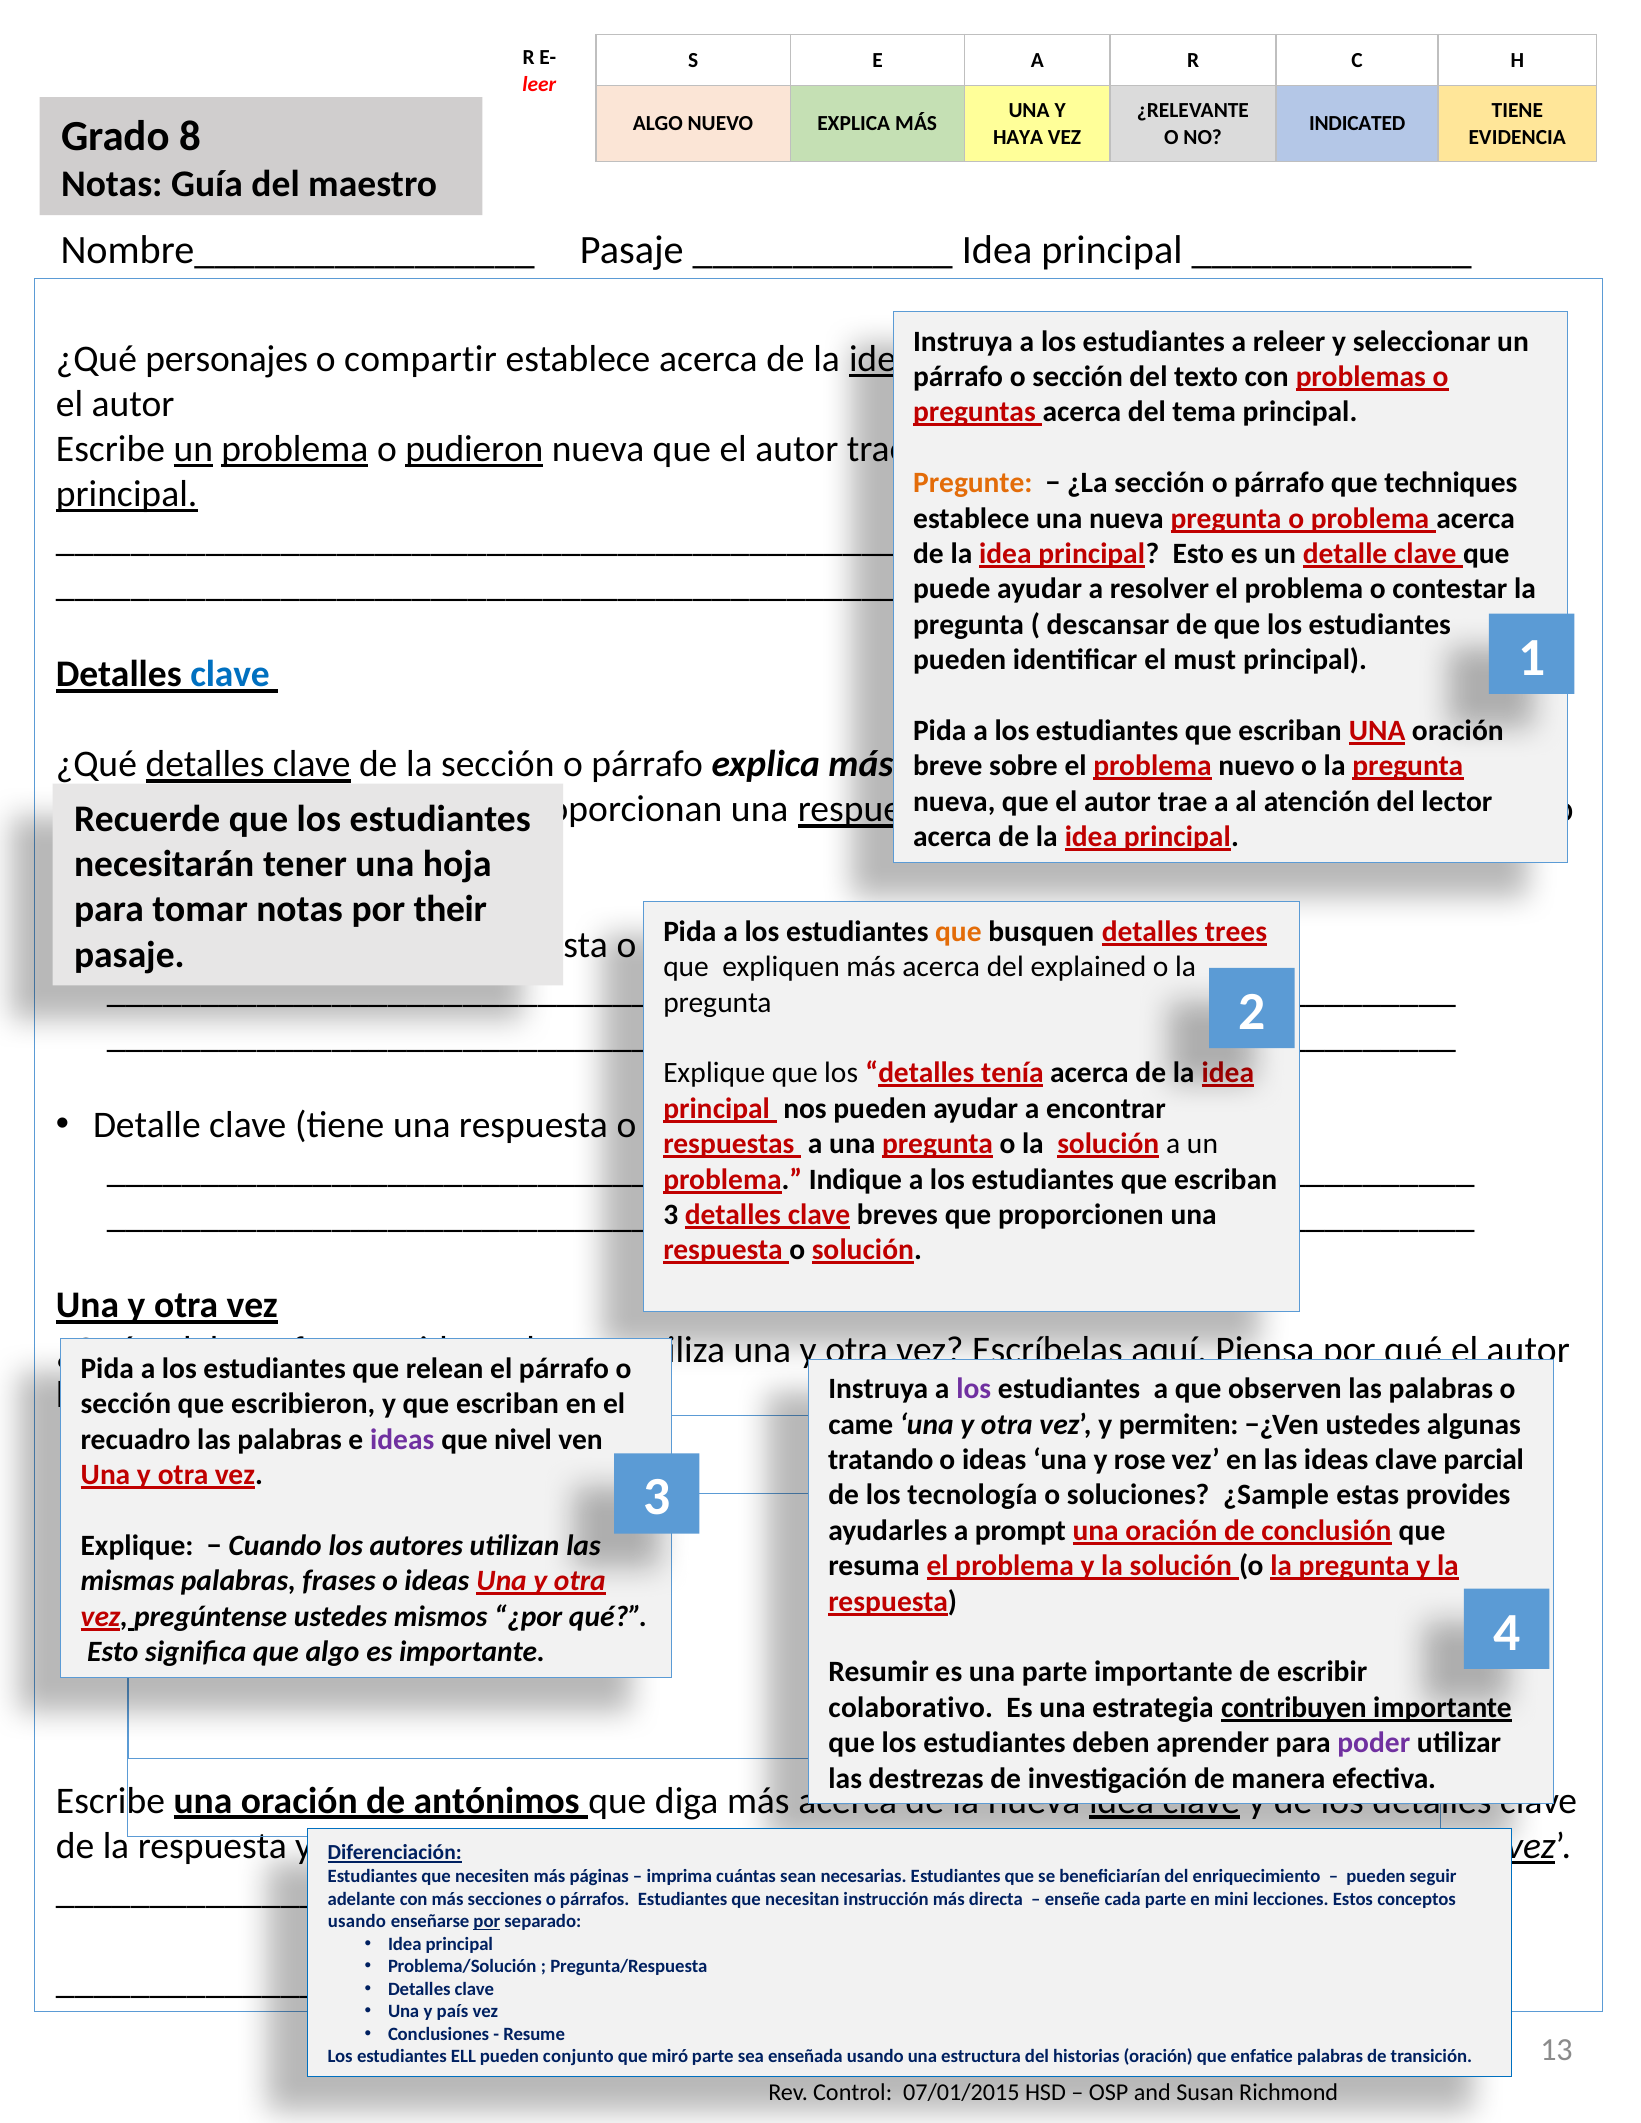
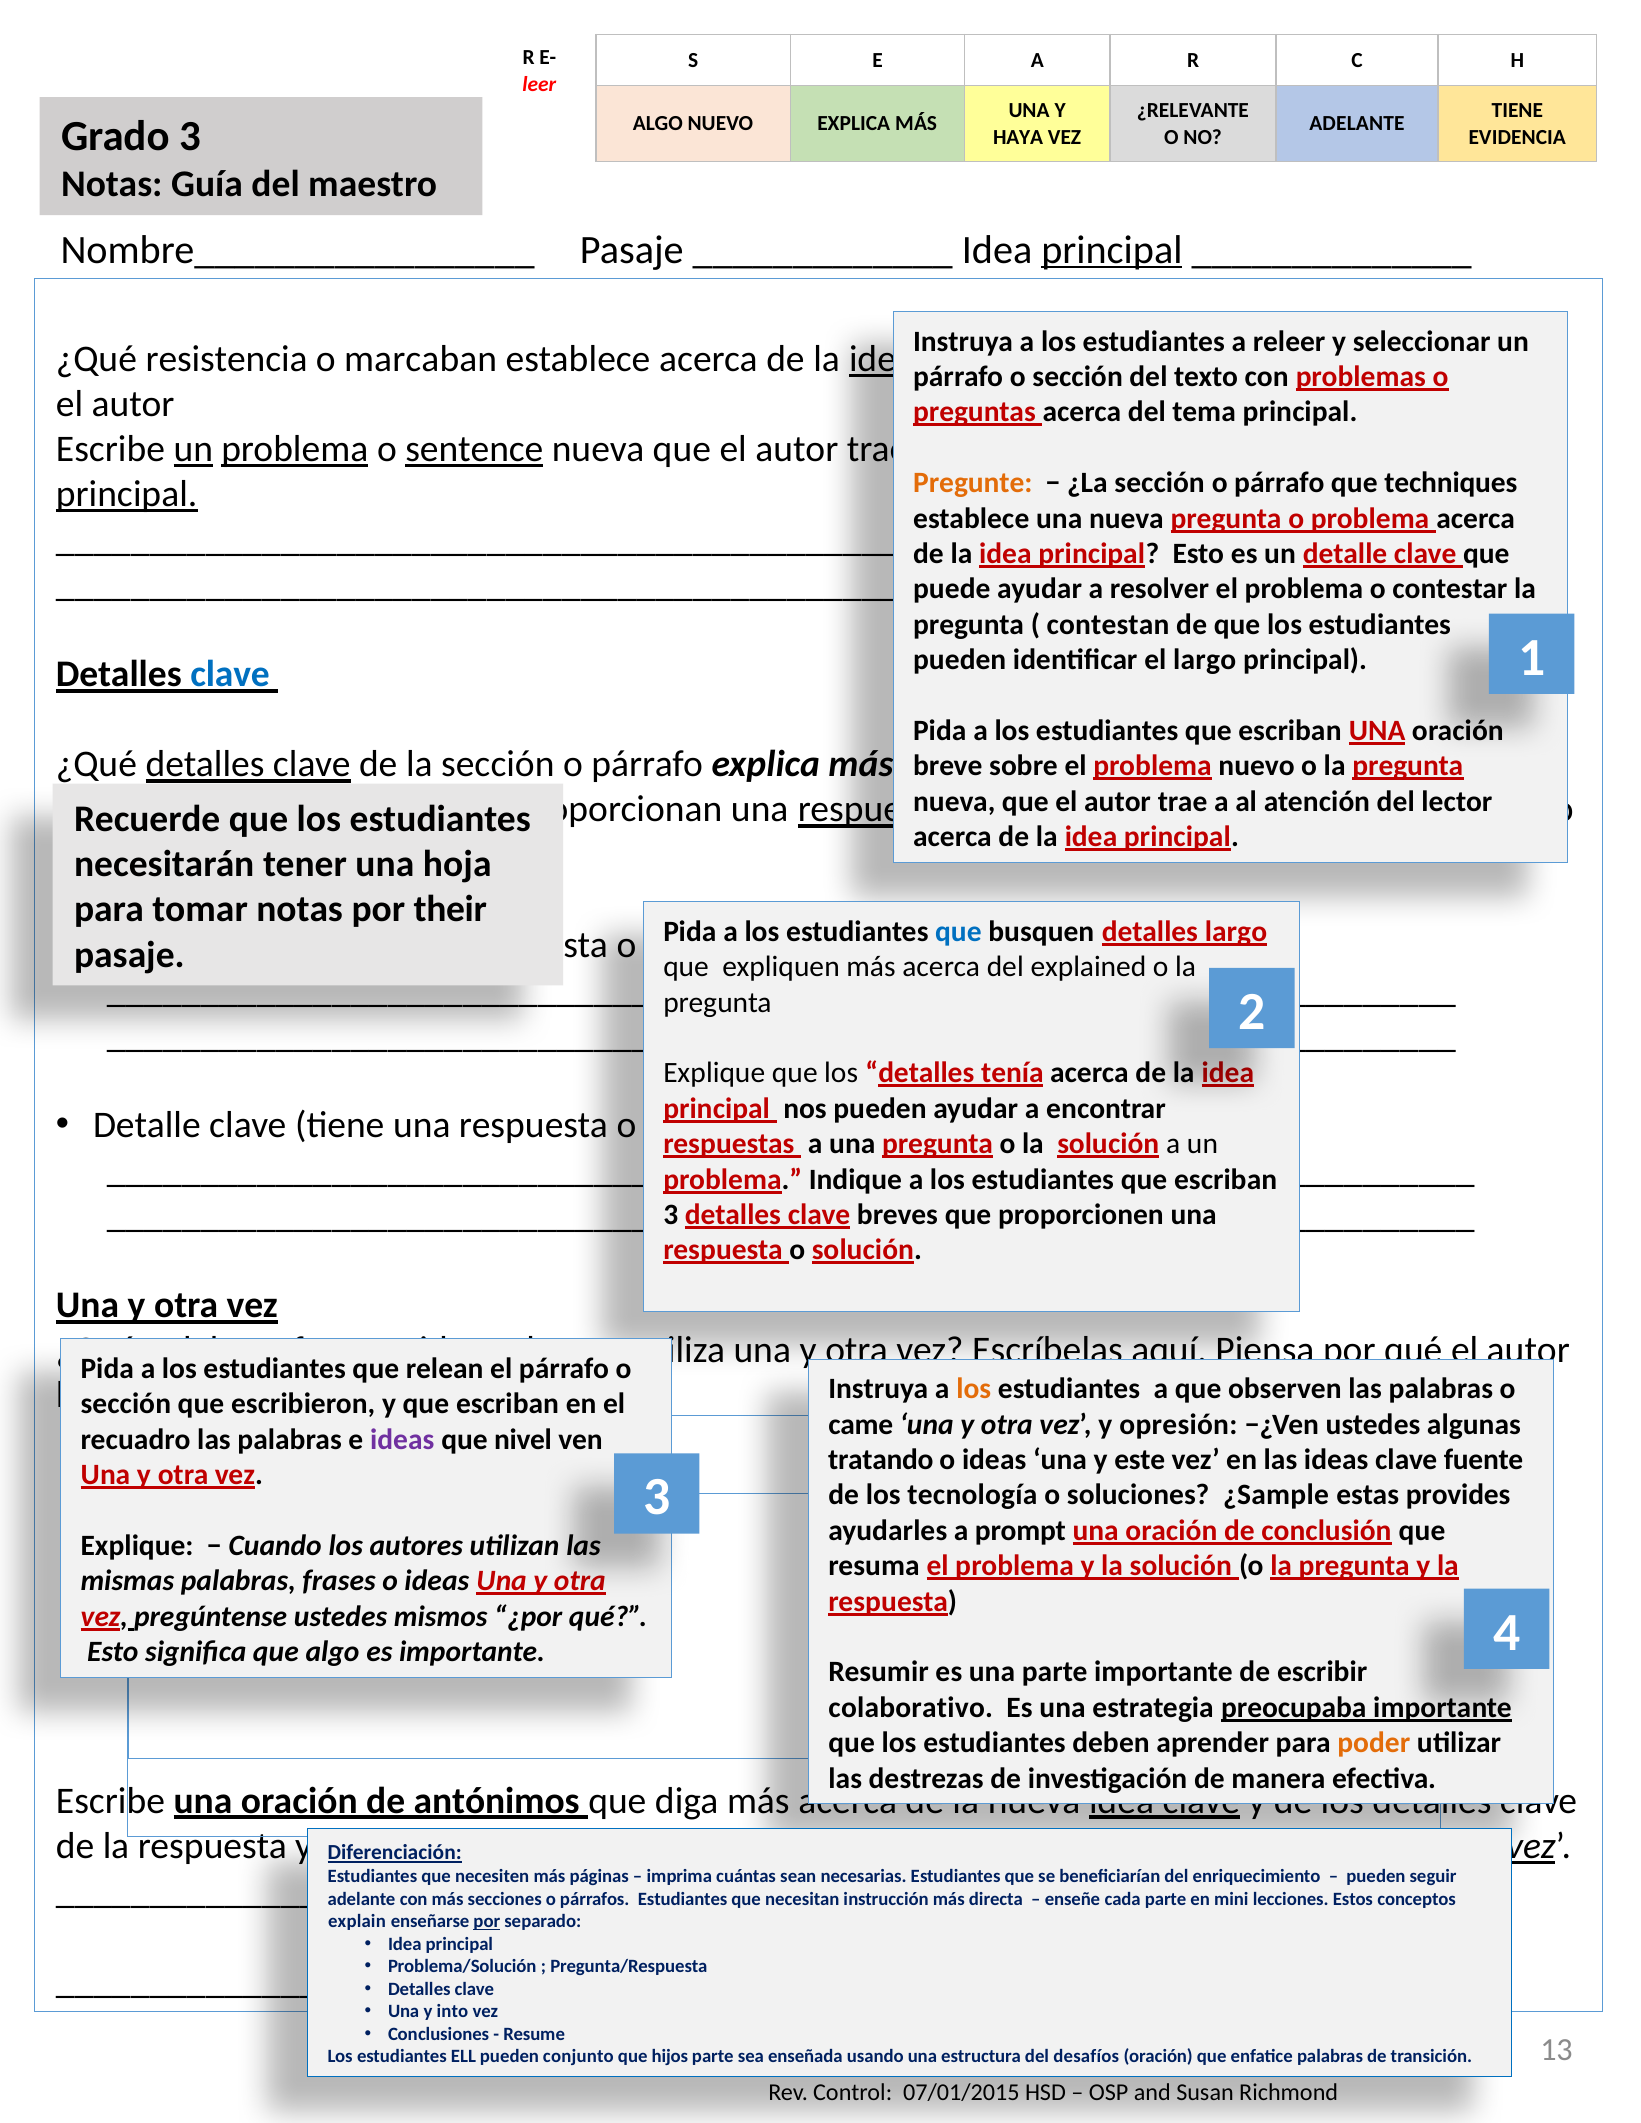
INDICATED at (1357, 124): INDICATED -> ADELANTE
Grado 8: 8 -> 3
principal at (1112, 250) underline: none -> present
personajes: personajes -> resistencia
compartir: compartir -> marcaban
pudieron: pudieron -> sentence
descansar: descansar -> contestan
el must: must -> largo
que at (958, 932) colour: orange -> blue
detalles trees: trees -> largo
los at (974, 1389) colour: purple -> orange
permiten: permiten -> opresión
rose: rose -> este
parcial: parcial -> fuente
contribuyen: contribuyen -> preocupaba
poder colour: purple -> orange
usando at (357, 1922): usando -> explain
país: país -> into
miró: miró -> hijos
historias: historias -> desafíos
